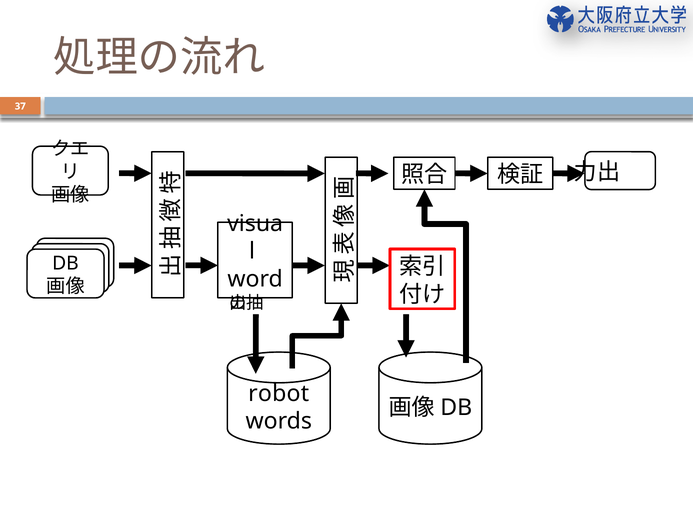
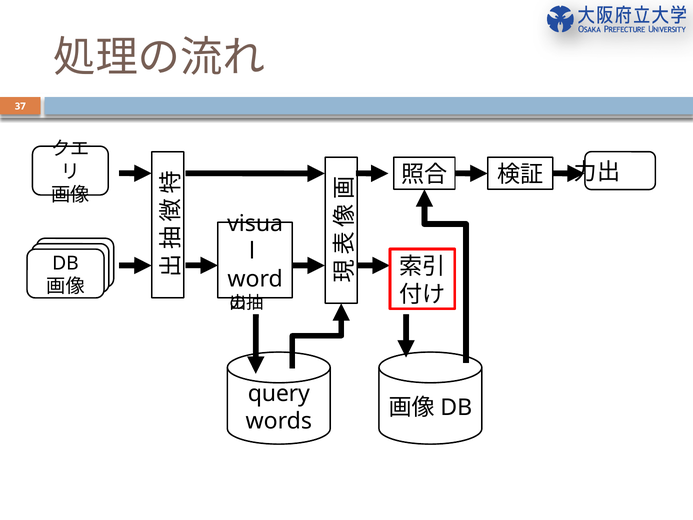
robot: robot -> query
